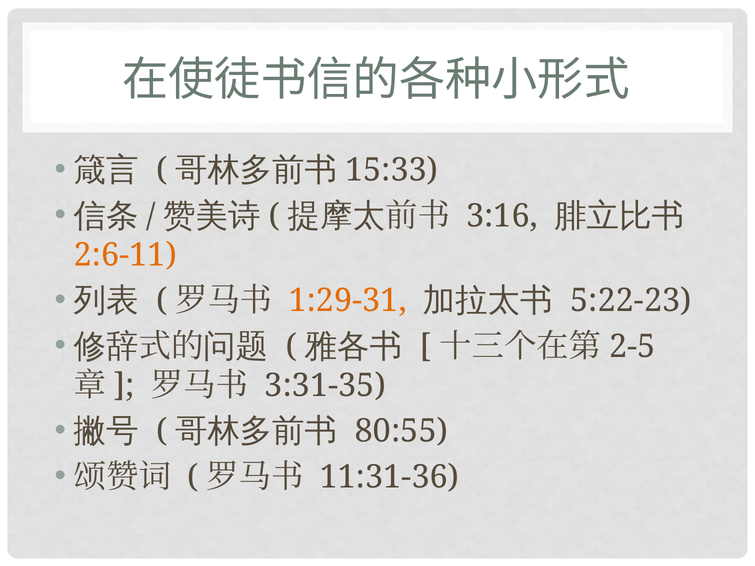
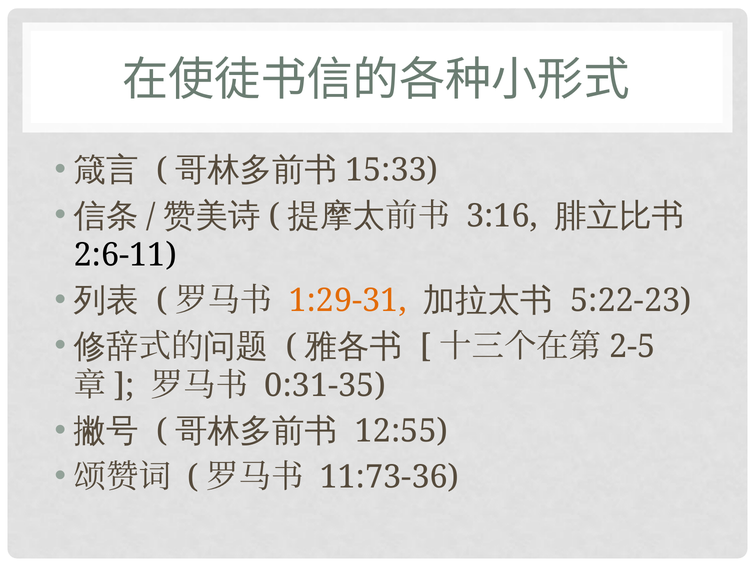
2:6-11 colour: orange -> black
3:31-35: 3:31-35 -> 0:31-35
80:55: 80:55 -> 12:55
11:31-36: 11:31-36 -> 11:73-36
